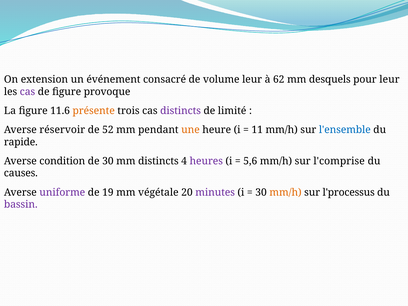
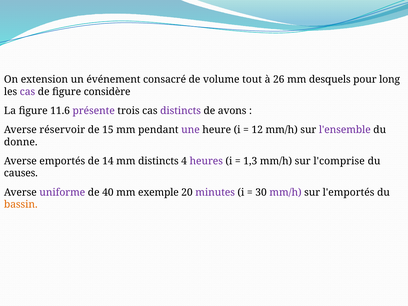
volume leur: leur -> tout
62: 62 -> 26
pour leur: leur -> long
provoque: provoque -> considère
présente colour: orange -> purple
limité: limité -> avons
52: 52 -> 15
une colour: orange -> purple
11: 11 -> 12
l'ensemble colour: blue -> purple
rapide: rapide -> donne
condition: condition -> emportés
de 30: 30 -> 14
5,6: 5,6 -> 1,3
19: 19 -> 40
végétale: végétale -> exemple
mm/h at (285, 192) colour: orange -> purple
l'processus: l'processus -> l'emportés
bassin colour: purple -> orange
